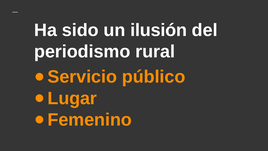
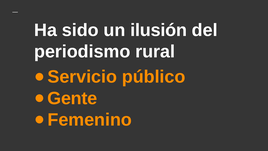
Lugar: Lugar -> Gente
